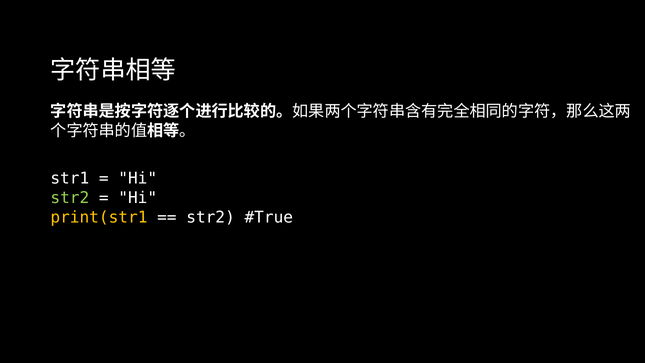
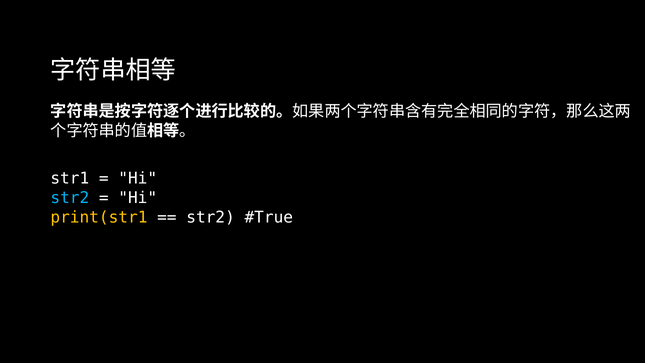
str2 at (70, 198) colour: light green -> light blue
